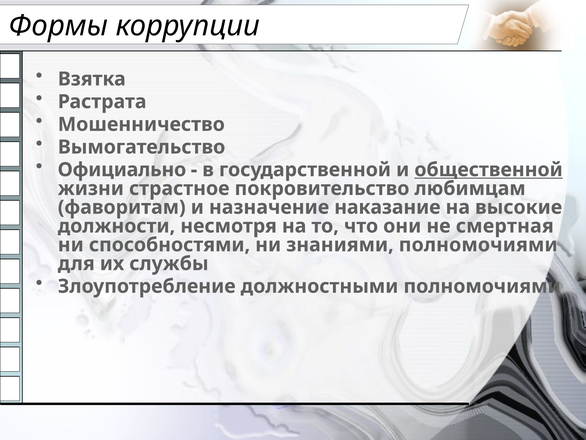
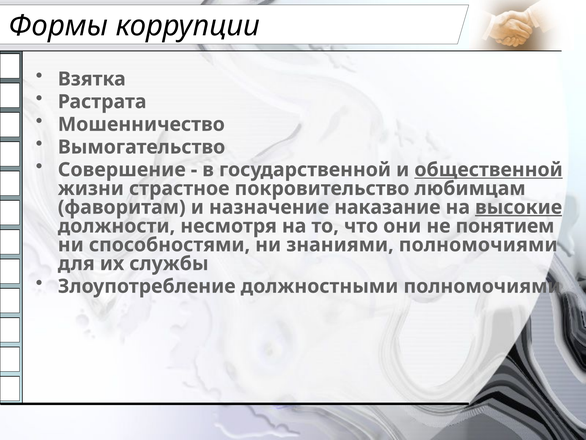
Официально: Официально -> Совершение
высокие underline: none -> present
смертная: смертная -> понятием
